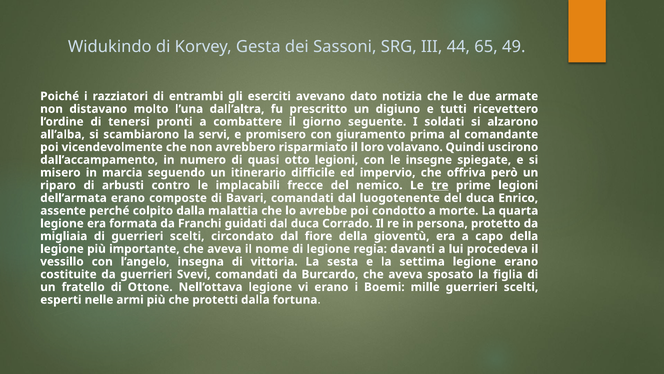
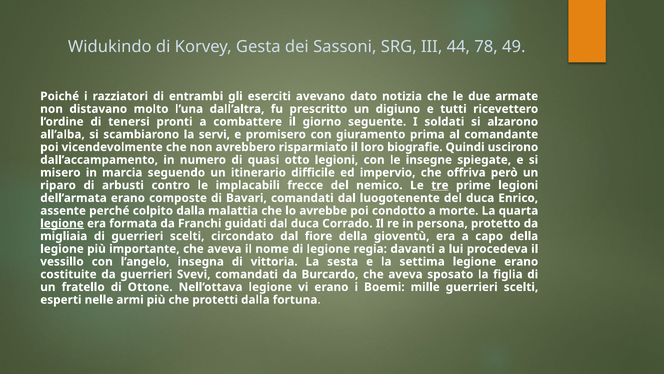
65: 65 -> 78
volavano: volavano -> biografie
legione at (62, 223) underline: none -> present
